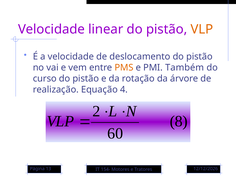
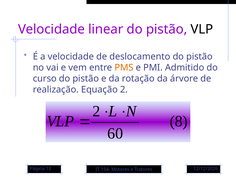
VLP at (202, 29) colour: orange -> black
Também: Também -> Admitido
Equação 4: 4 -> 2
